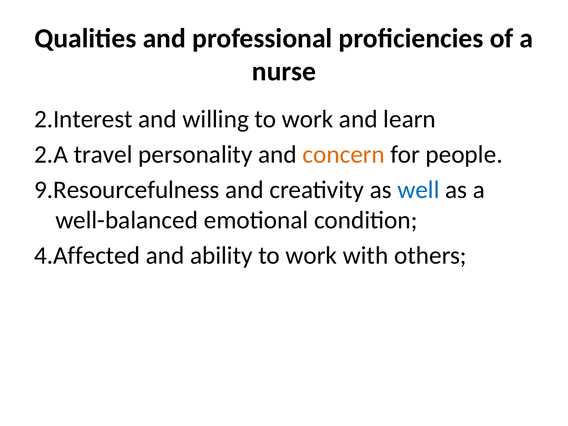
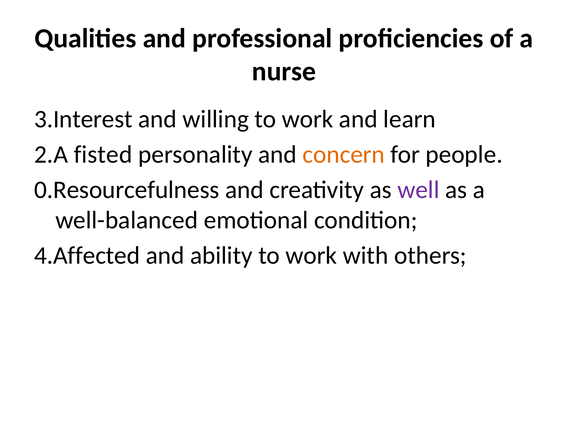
2.Interest: 2.Interest -> 3.Interest
travel: travel -> fisted
9.Resourcefulness: 9.Resourcefulness -> 0.Resourcefulness
well colour: blue -> purple
